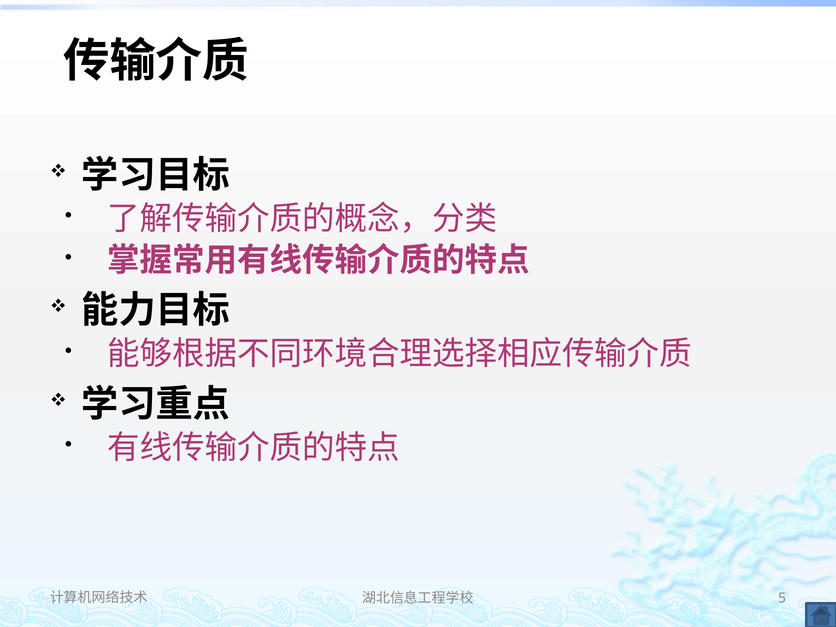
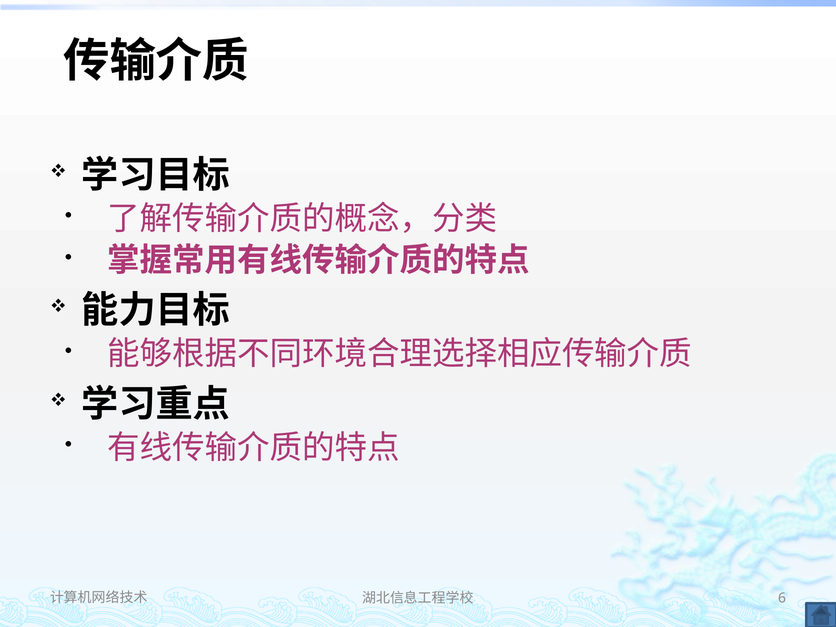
5: 5 -> 6
